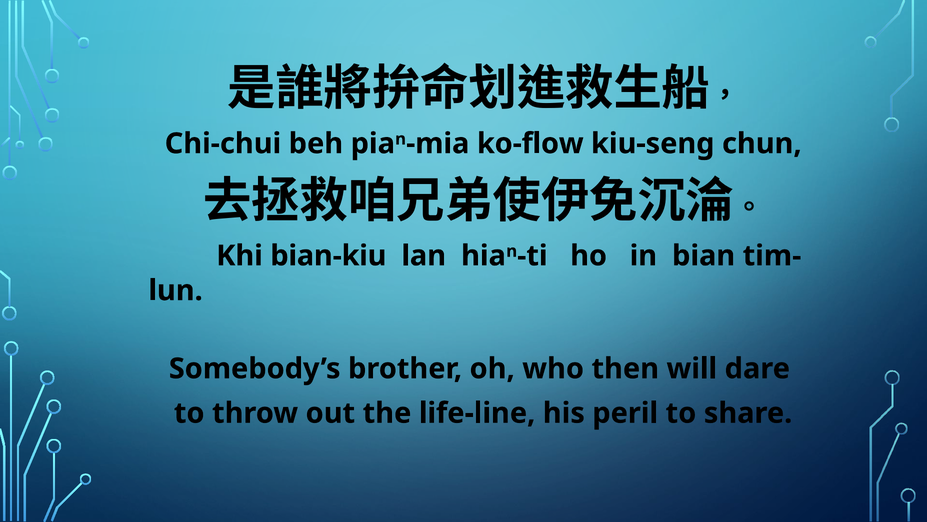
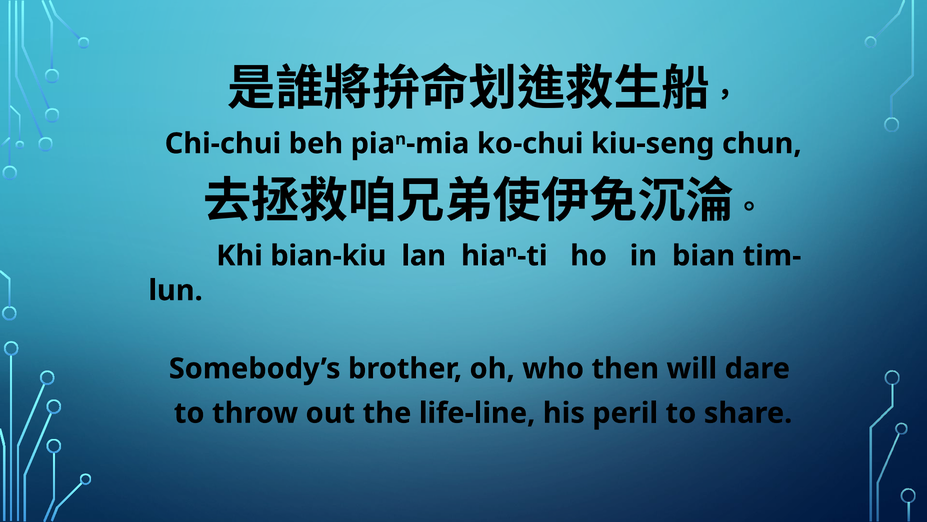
ko-flow: ko-flow -> ko-chui
